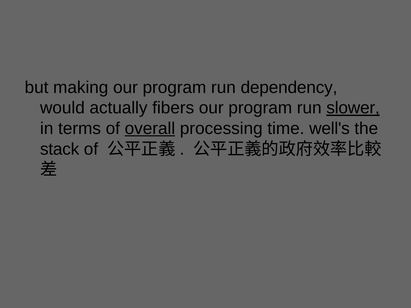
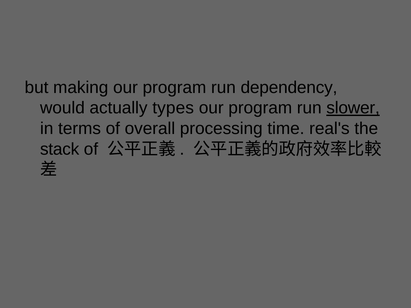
fibers: fibers -> types
overall underline: present -> none
well's: well's -> real's
